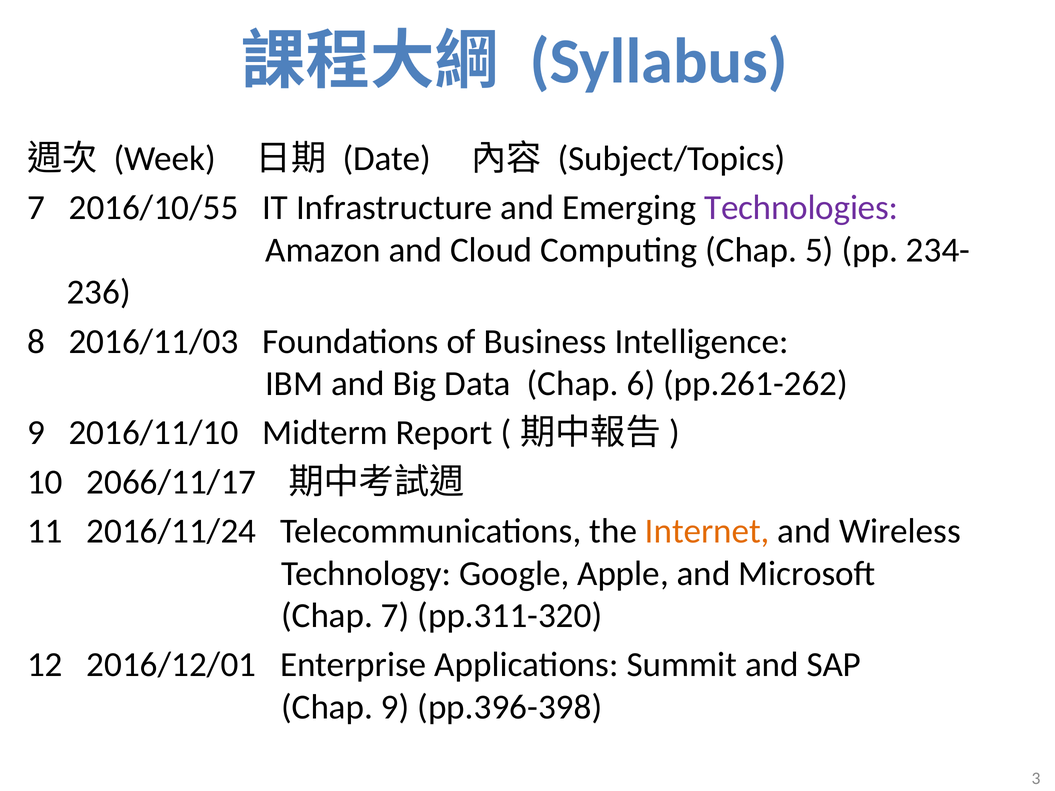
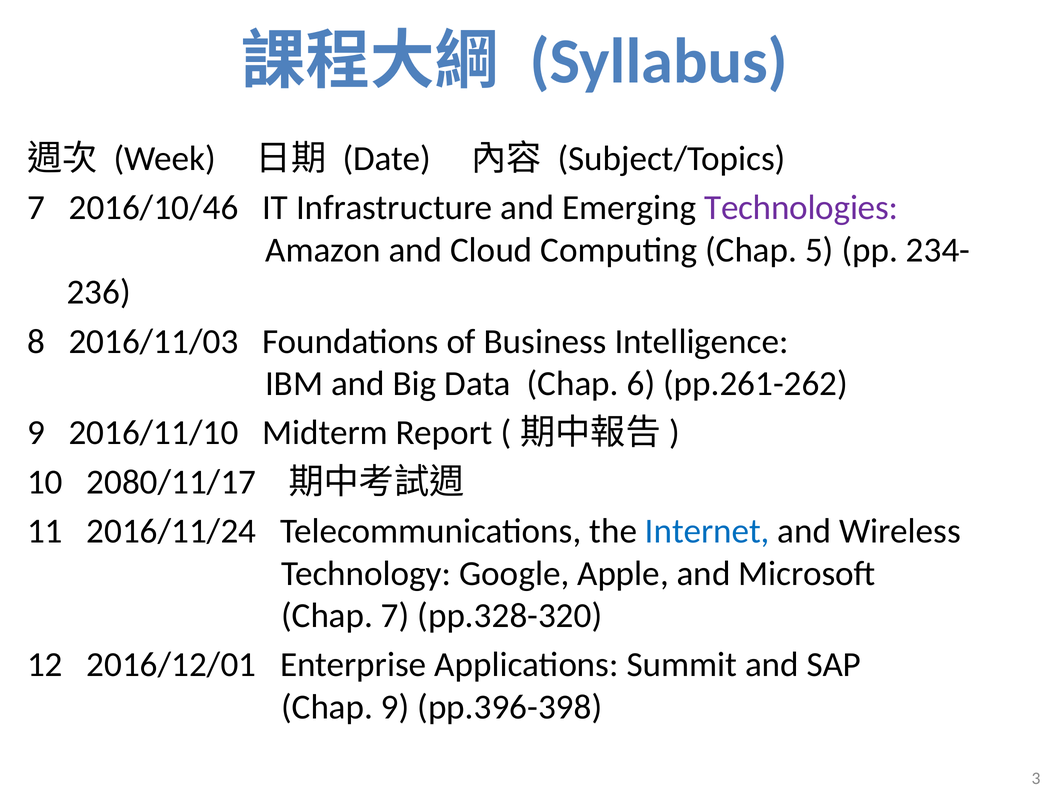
2016/10/55: 2016/10/55 -> 2016/10/46
2066/11/17: 2066/11/17 -> 2080/11/17
Internet colour: orange -> blue
pp.311-320: pp.311-320 -> pp.328-320
